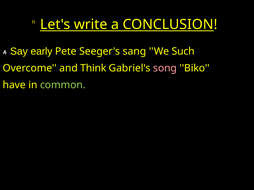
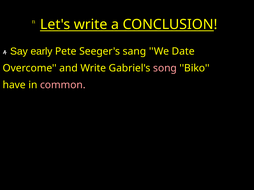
Such: Such -> Date
and Think: Think -> Write
common colour: light green -> pink
